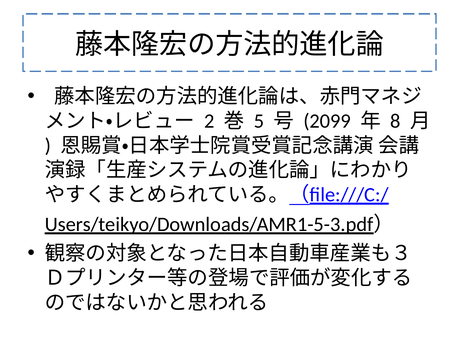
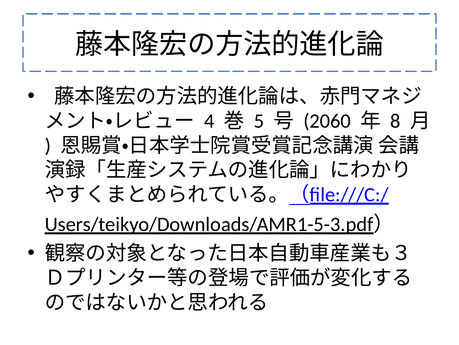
2: 2 -> 4
2099: 2099 -> 2060
